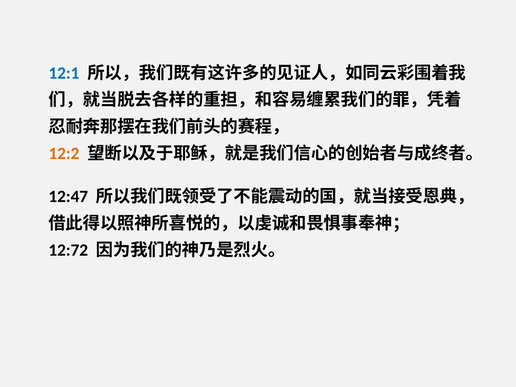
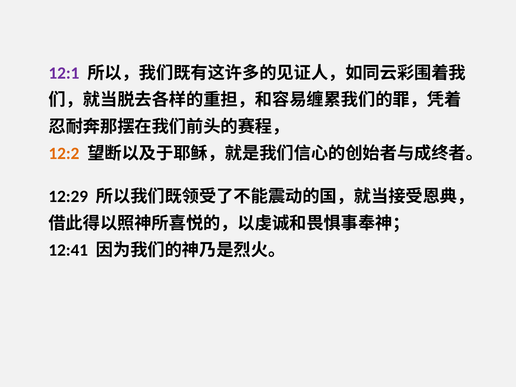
12:1 colour: blue -> purple
12:47: 12:47 -> 12:29
12:72: 12:72 -> 12:41
